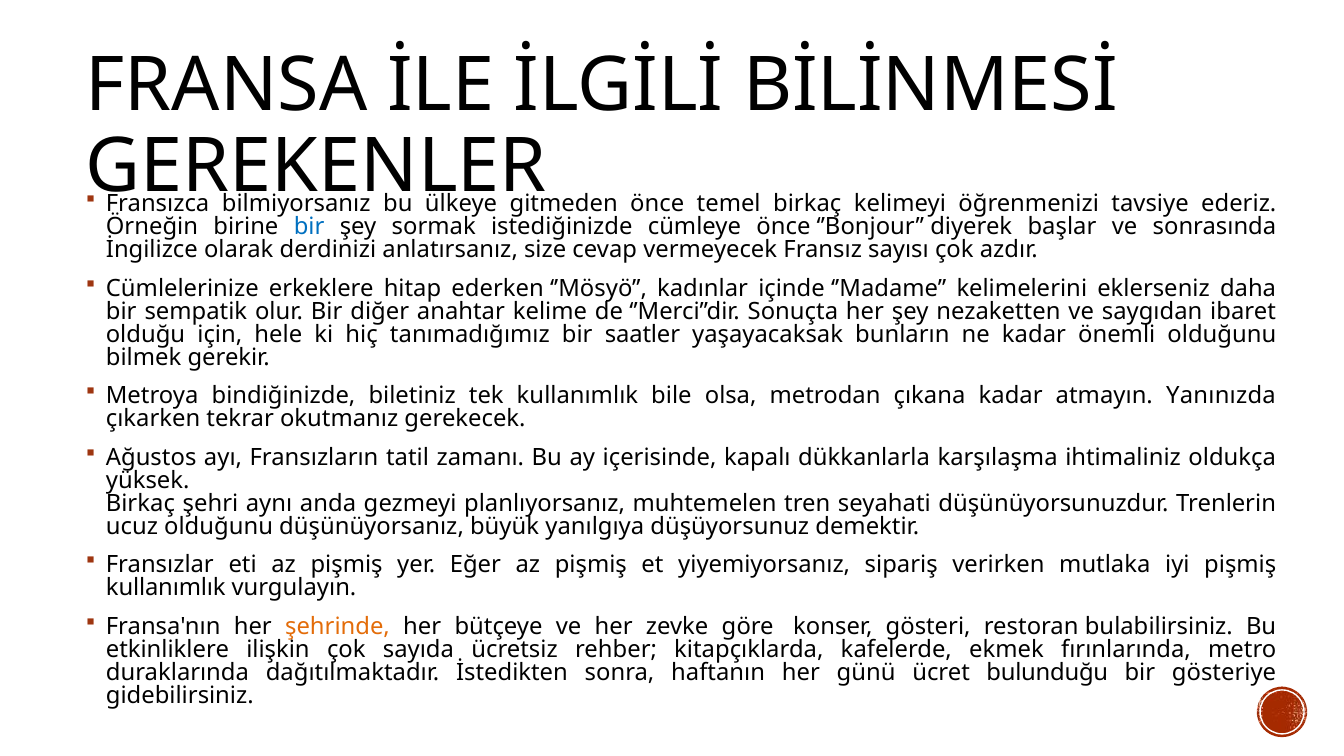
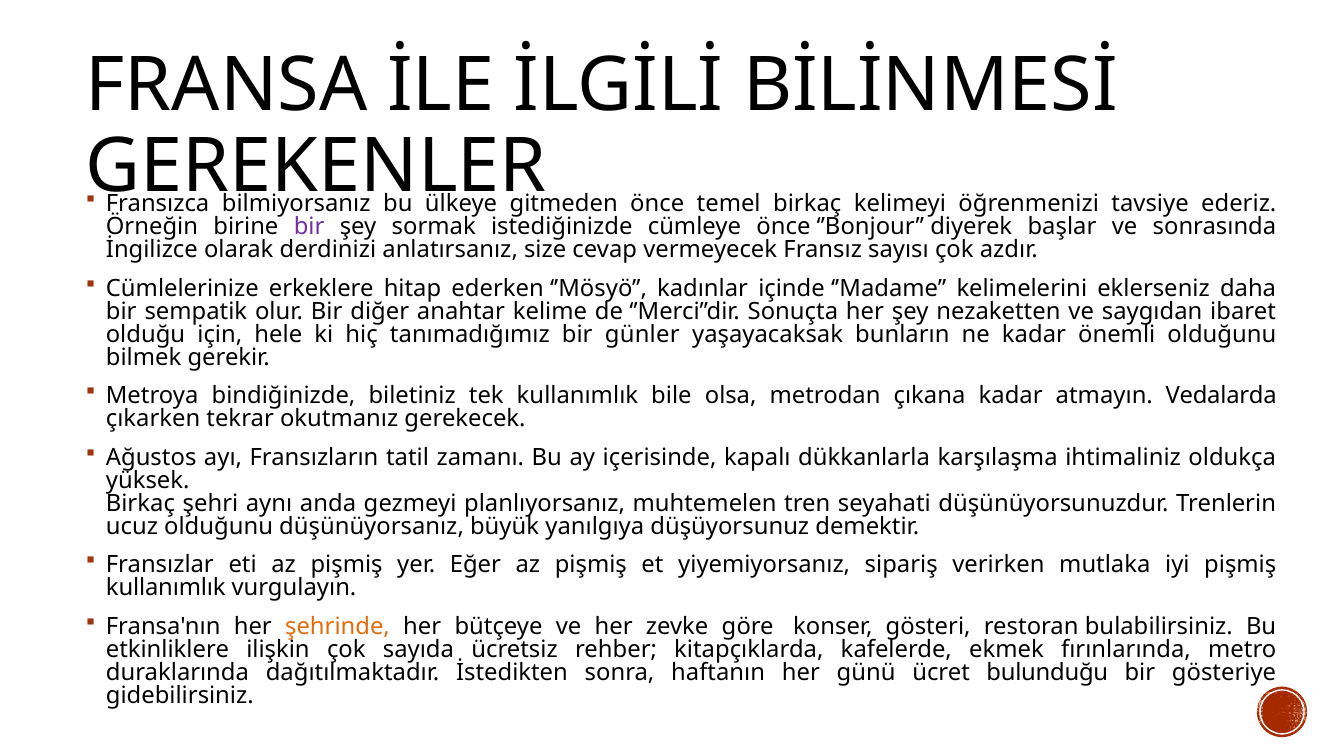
bir at (309, 227) colour: blue -> purple
saatler: saatler -> günler
Yanınızda: Yanınızda -> Vedalarda
